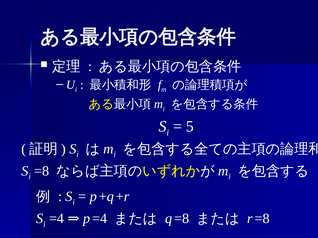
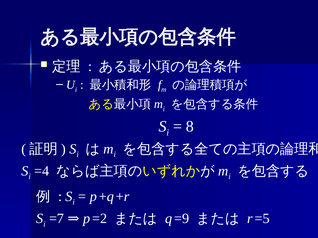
5: 5 -> 8
=8 at (42, 171): =8 -> =4
=4 at (57, 219): =4 -> =7
p =4: =4 -> =2
q =8: =8 -> =9
r =8: =8 -> =5
